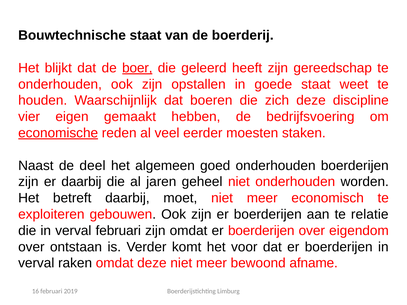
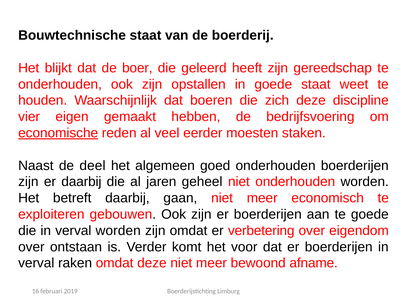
boer underline: present -> none
moet: moet -> gaan
te relatie: relatie -> goede
verval februari: februari -> worden
omdat er boerderijen: boerderijen -> verbetering
